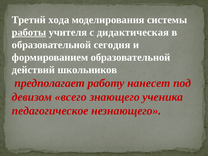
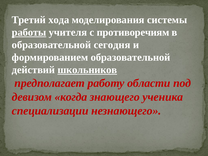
дидактическая: дидактическая -> противоречиям
школьников underline: none -> present
нанесет: нанесет -> области
всего: всего -> когда
педагогическое: педагогическое -> специализации
